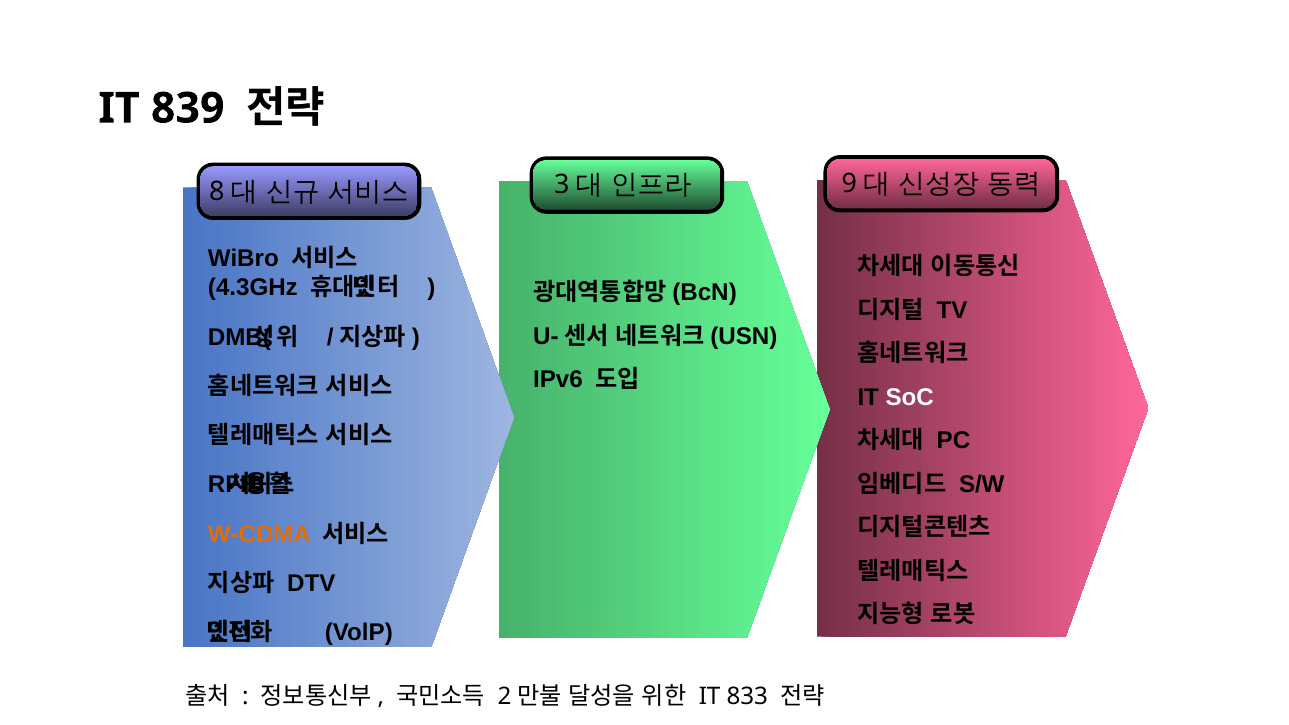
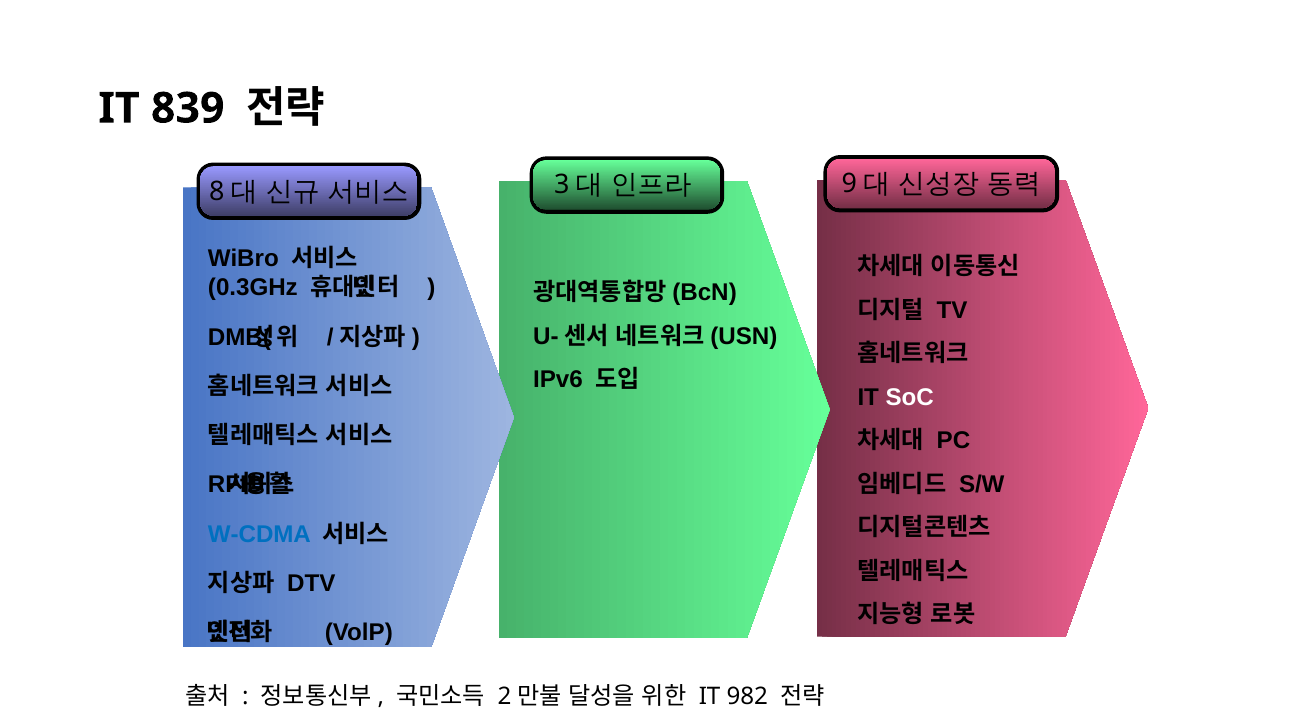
4.3GHz: 4.3GHz -> 0.3GHz
W-CDMA colour: orange -> blue
833: 833 -> 982
